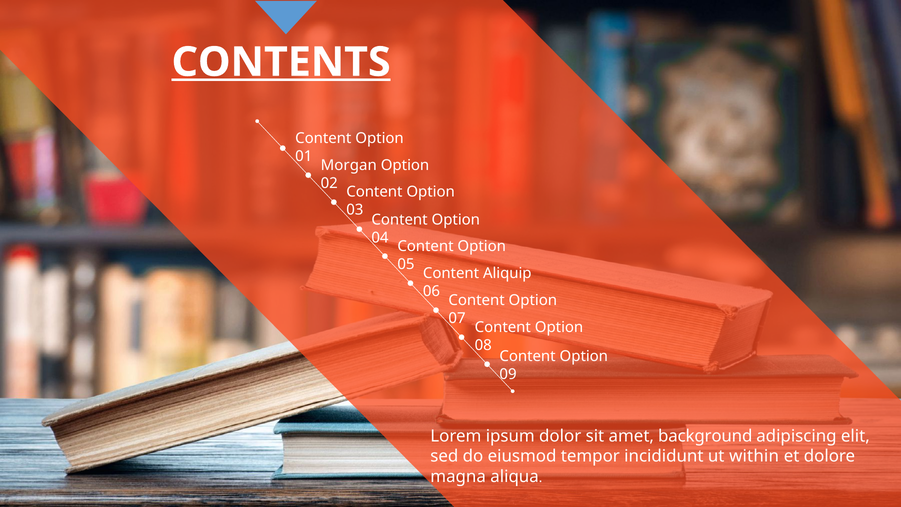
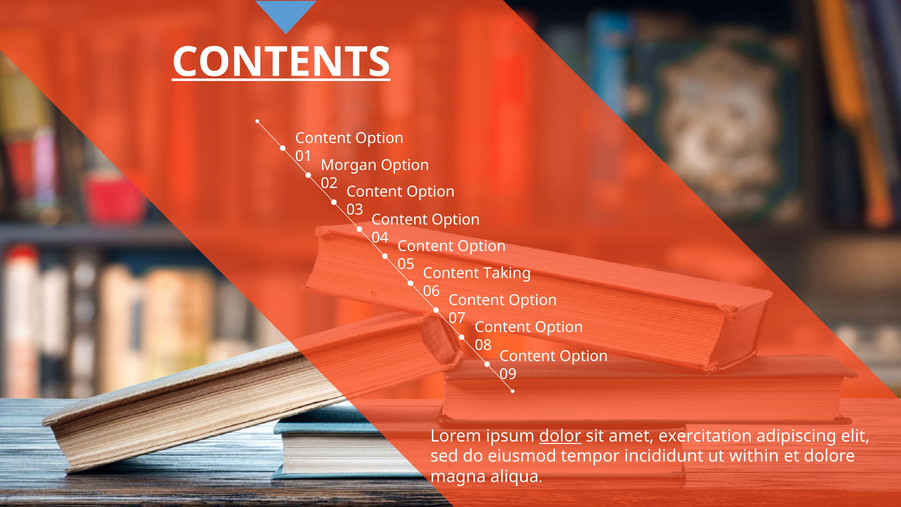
Aliquip: Aliquip -> Taking
dolor underline: none -> present
background: background -> exercitation
